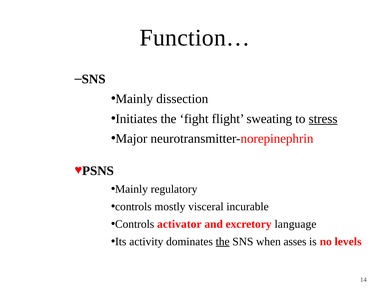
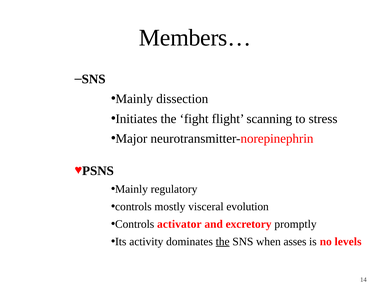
Function…: Function… -> Members…
sweating: sweating -> scanning
stress underline: present -> none
incurable: incurable -> evolution
language: language -> promptly
